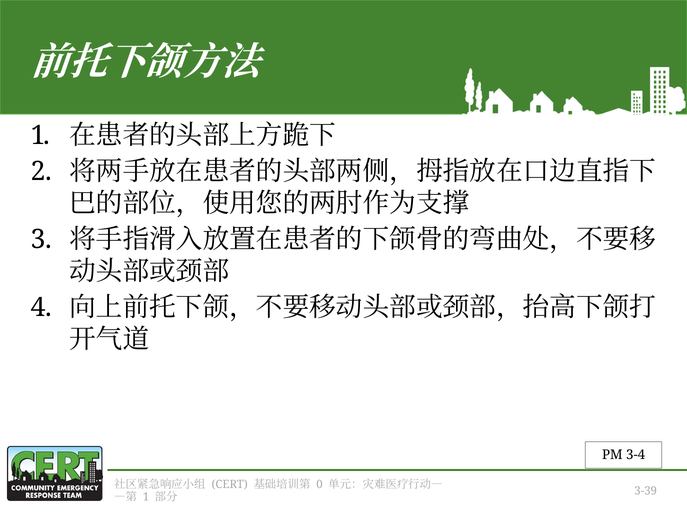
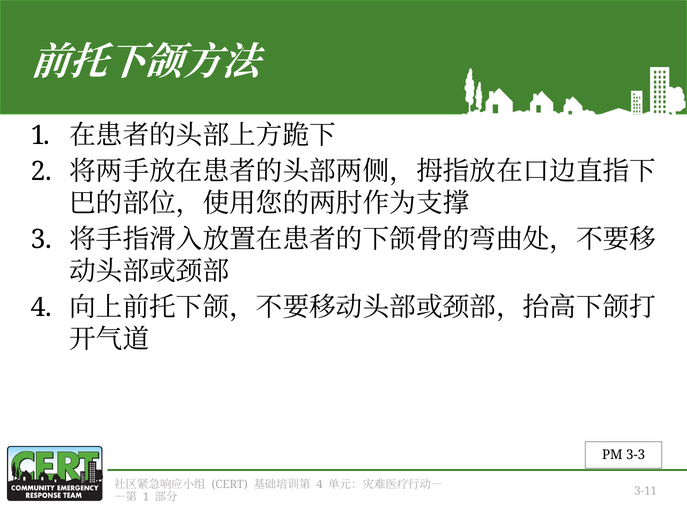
3-4: 3-4 -> 3-3
0 at (320, 485): 0 -> 4
3-39: 3-39 -> 3-11
